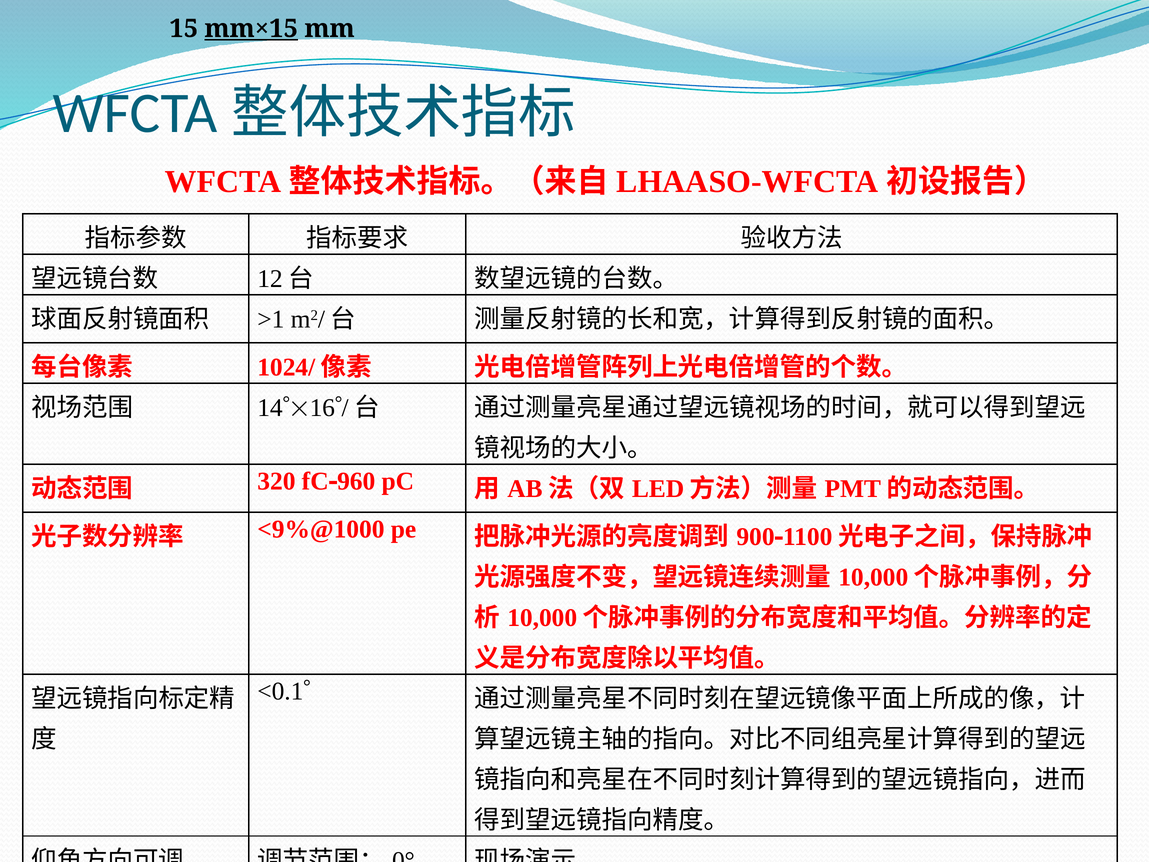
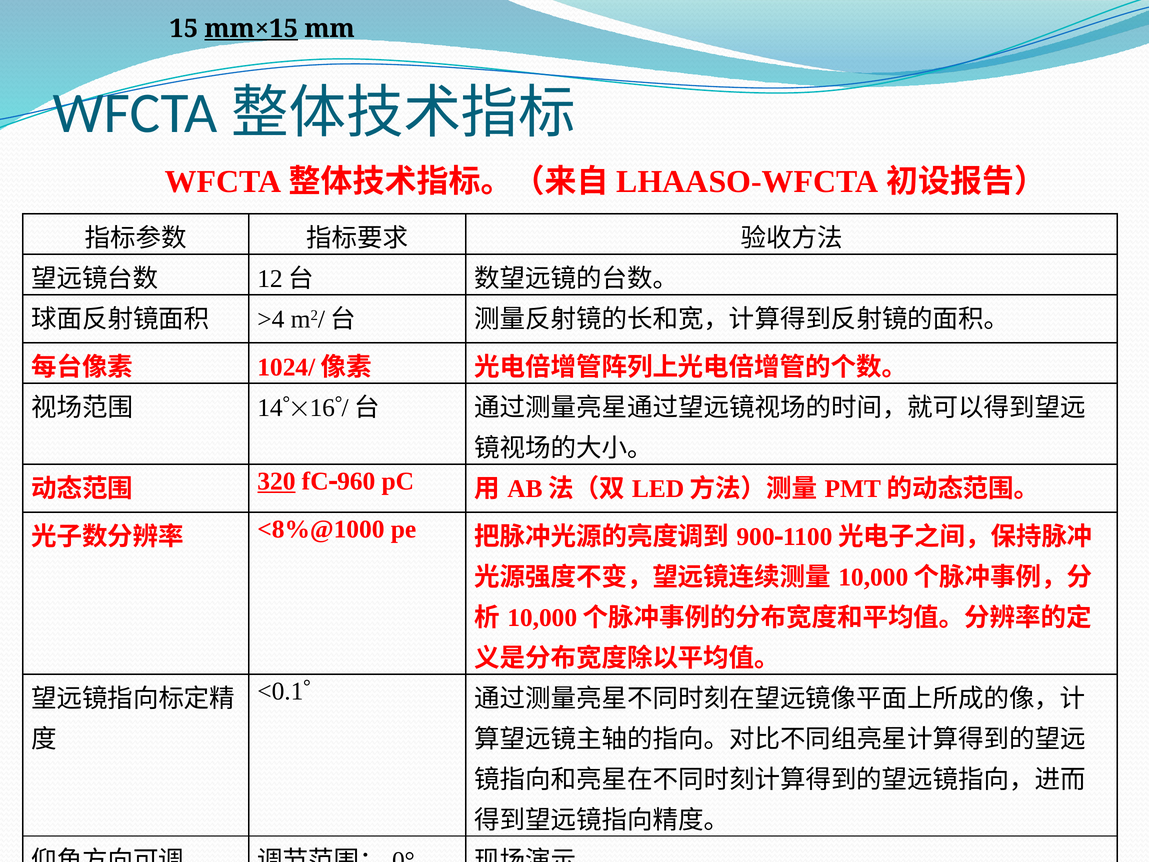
>1: >1 -> >4
320 underline: none -> present
<9%@1000: <9%@1000 -> <8%@1000
